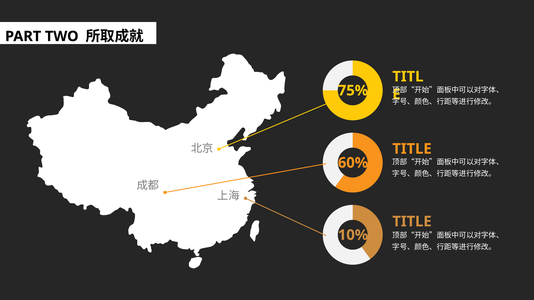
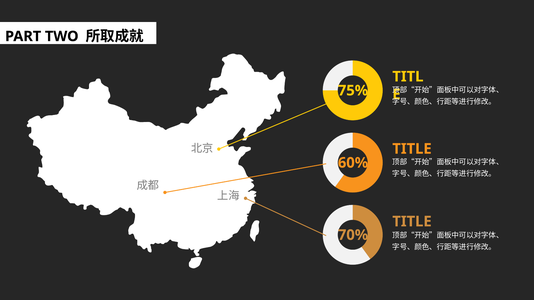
10%: 10% -> 70%
